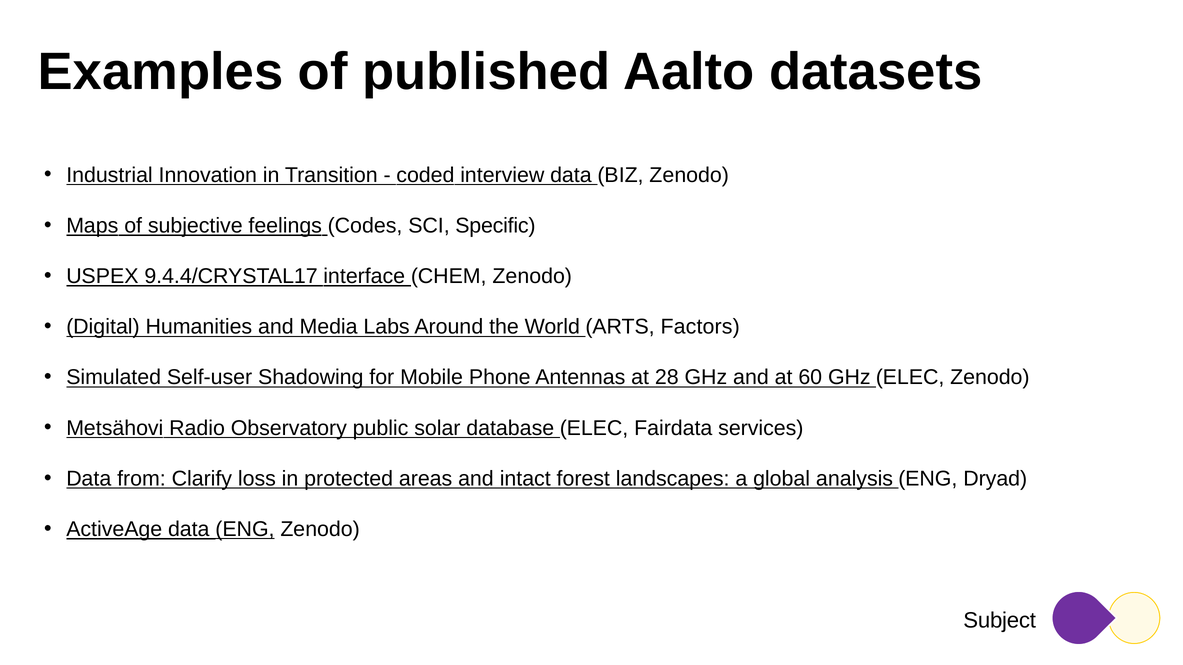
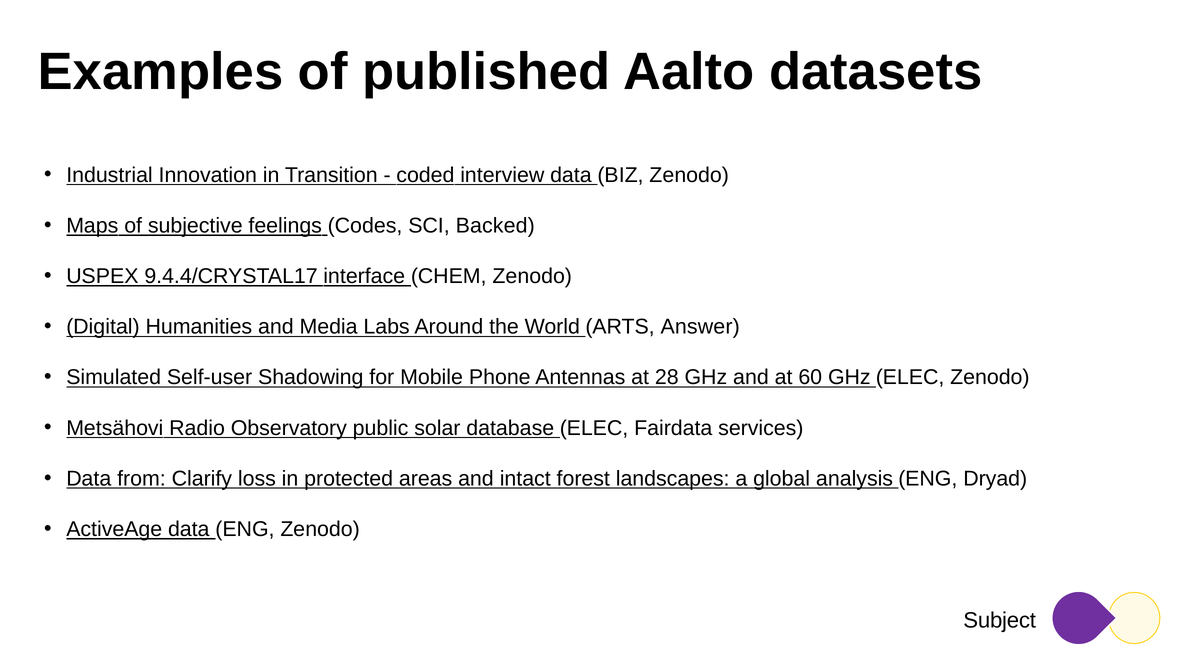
Specific: Specific -> Backed
Factors: Factors -> Answer
ENG at (245, 530) underline: present -> none
